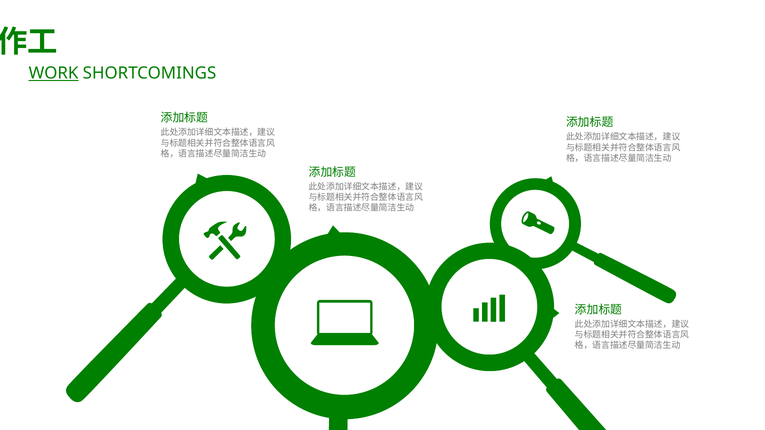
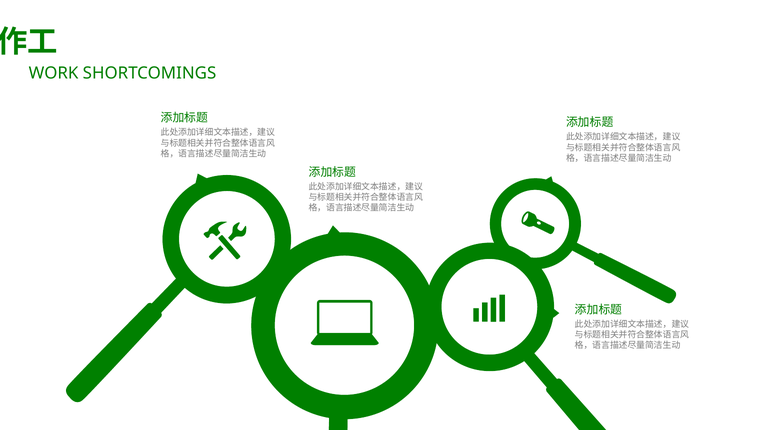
WORK underline: present -> none
